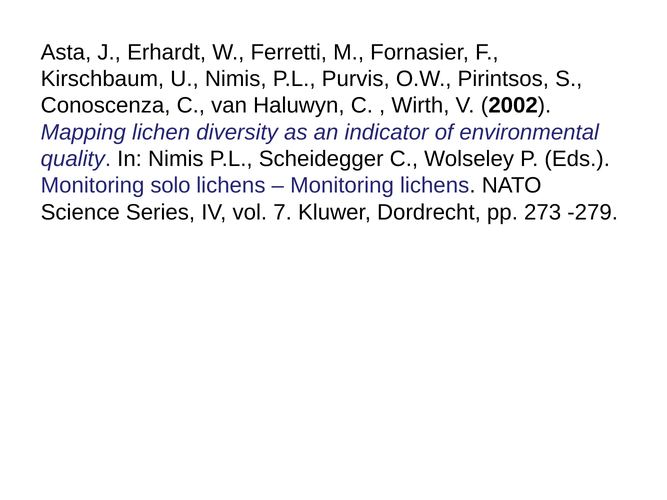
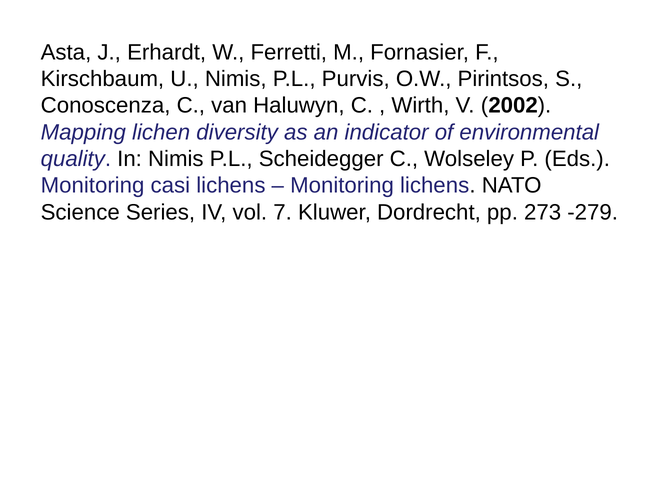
solo: solo -> casi
